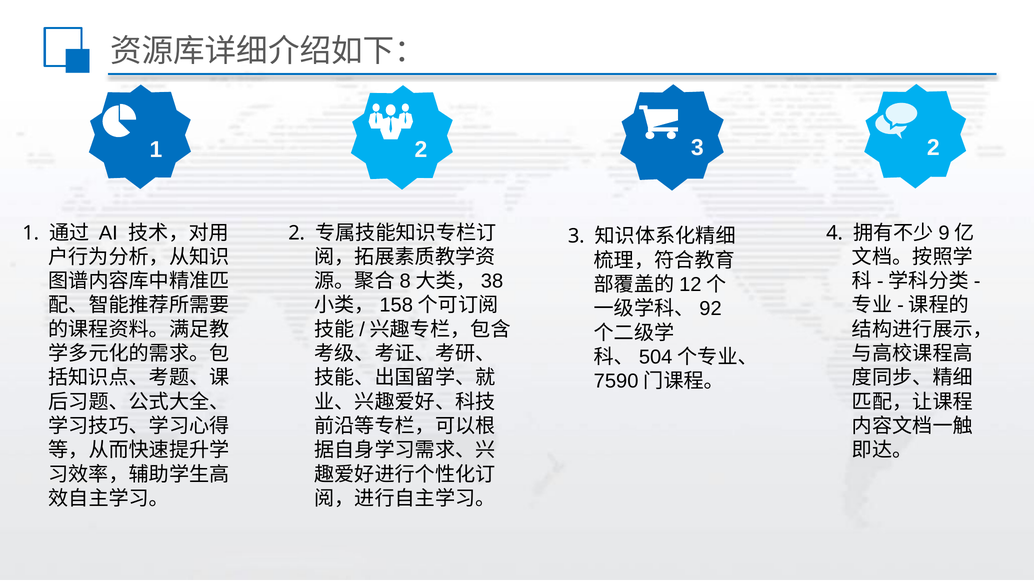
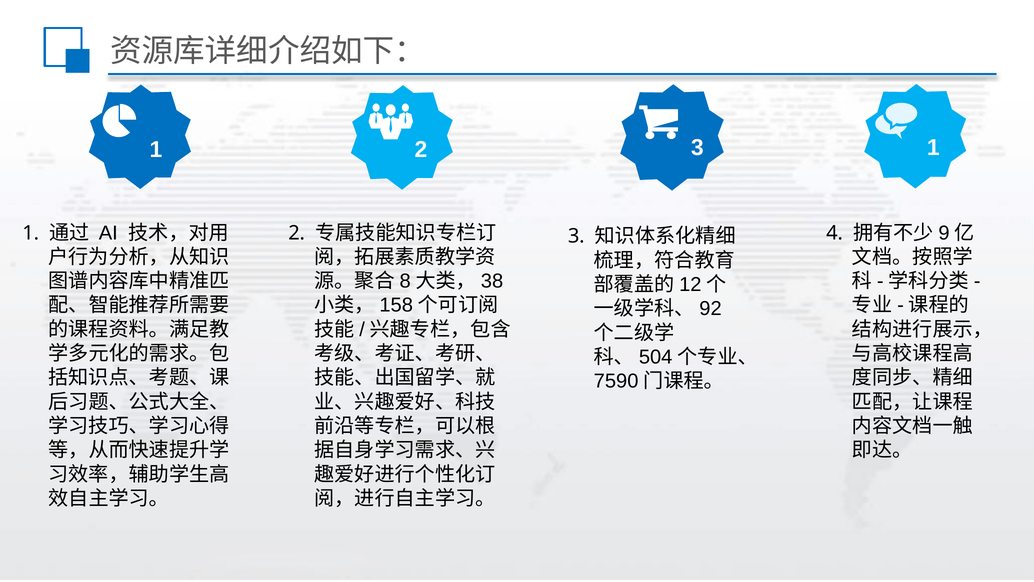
3 2: 2 -> 1
